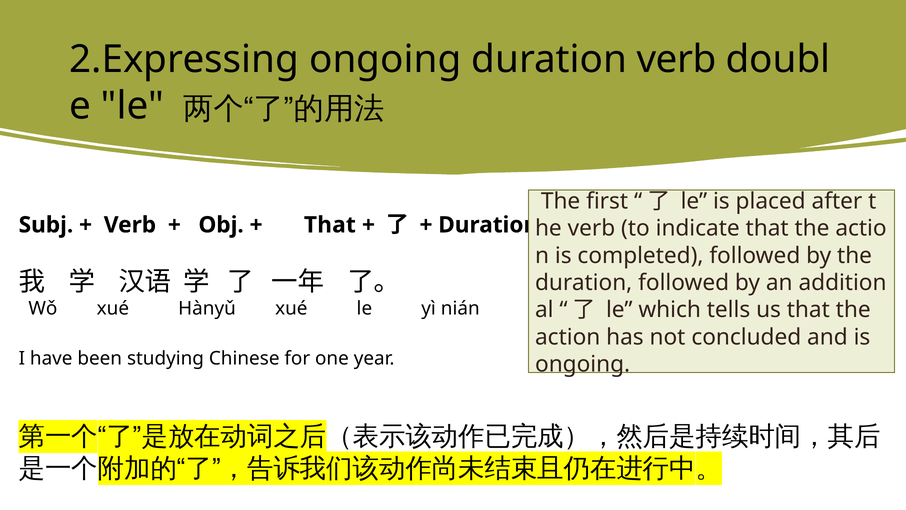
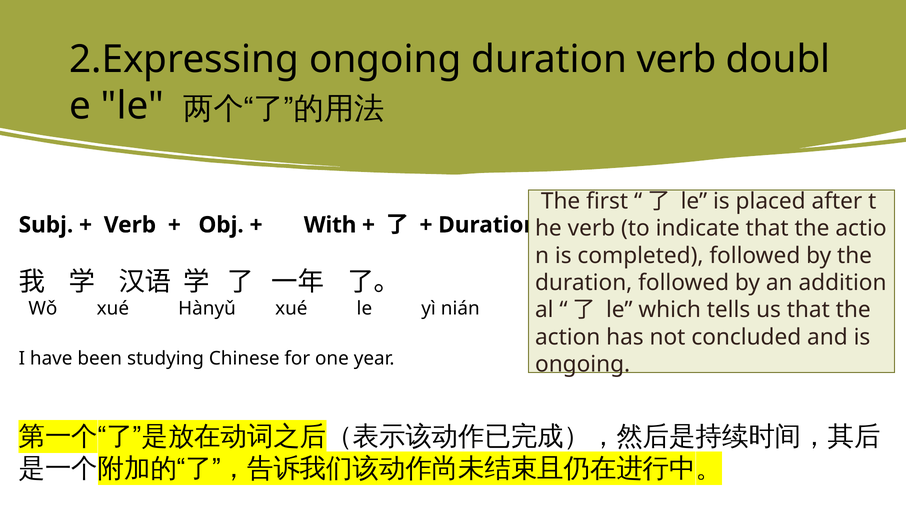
That at (330, 225): That -> With
